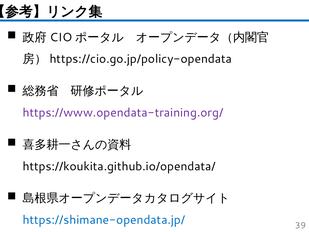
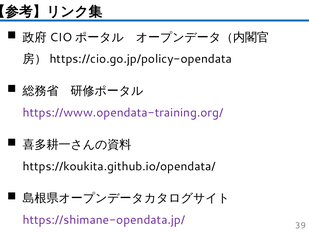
https://shimane-opendata.jp/ colour: blue -> purple
